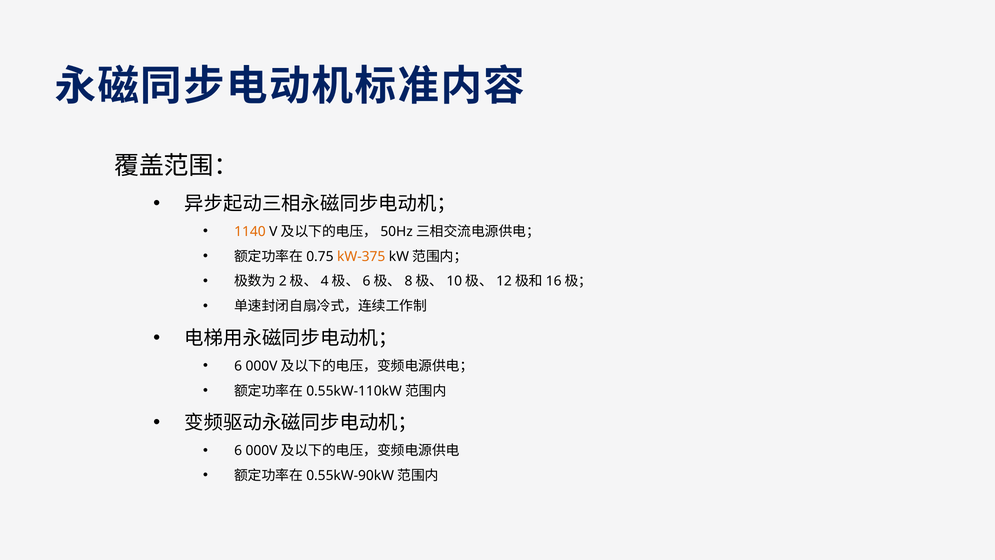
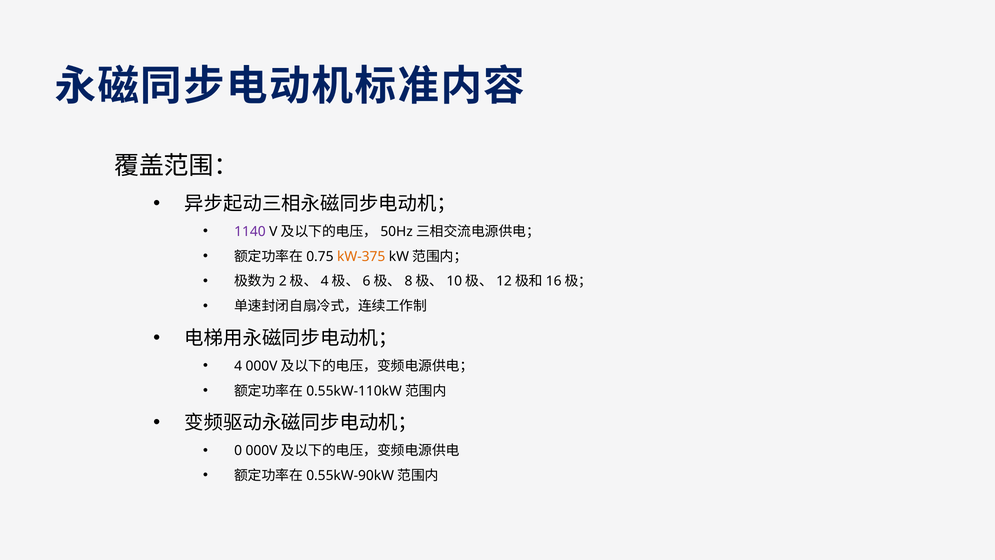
1140 colour: orange -> purple
6 at (238, 366): 6 -> 4
6 at (238, 451): 6 -> 0
